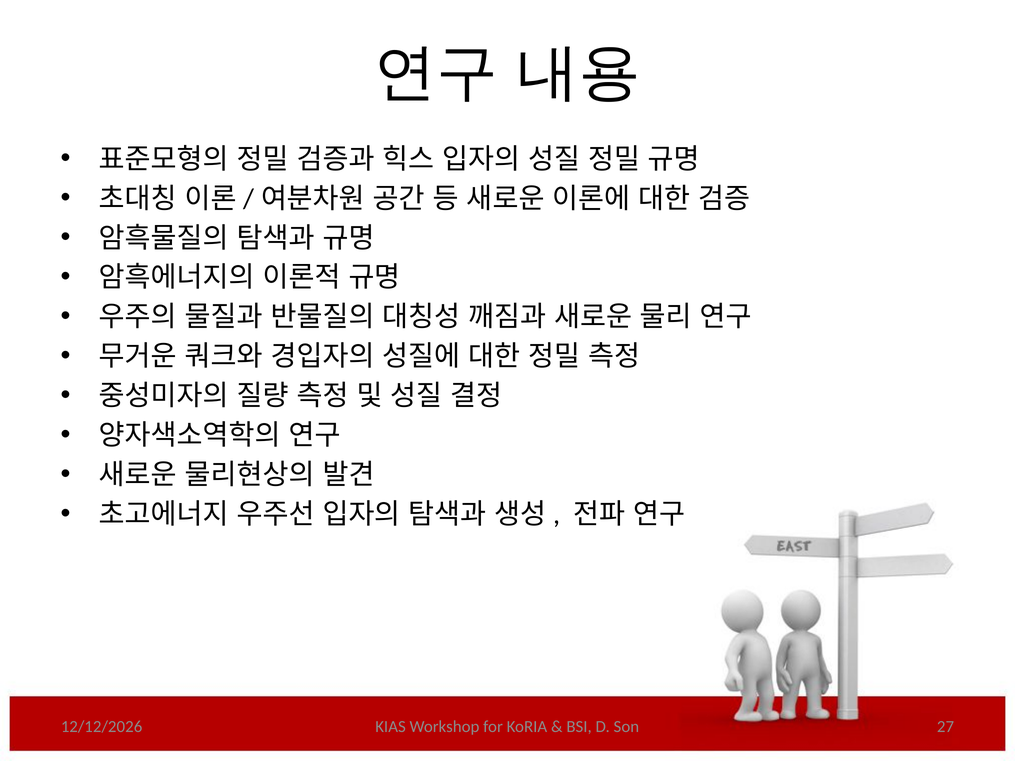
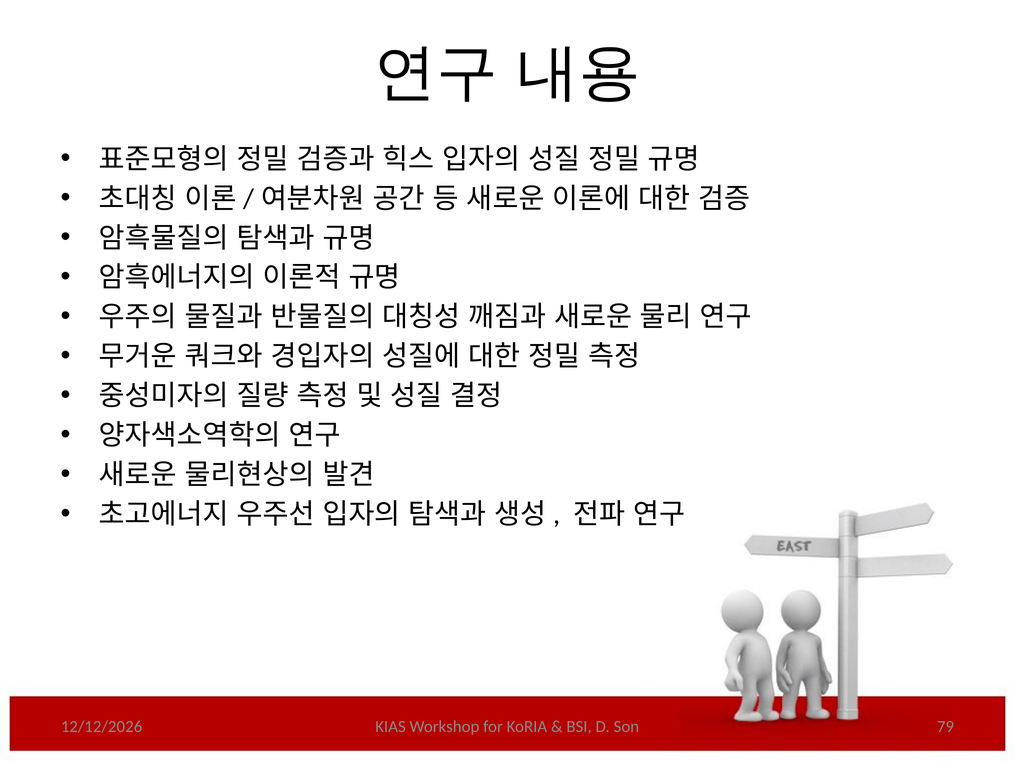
27: 27 -> 79
